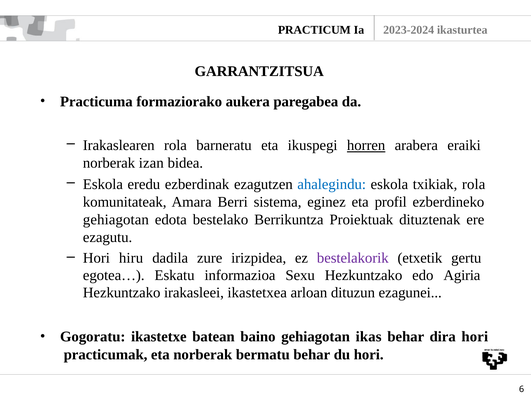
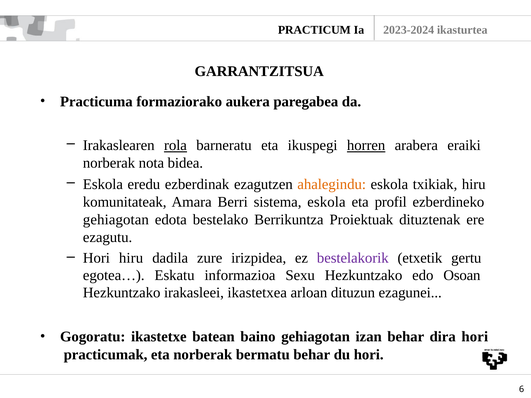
rola at (175, 146) underline: none -> present
izan: izan -> nota
ahalegindu colour: blue -> orange
txikiak rola: rola -> hiru
sistema eginez: eginez -> eskola
Agiria: Agiria -> Osoan
ikas: ikas -> izan
